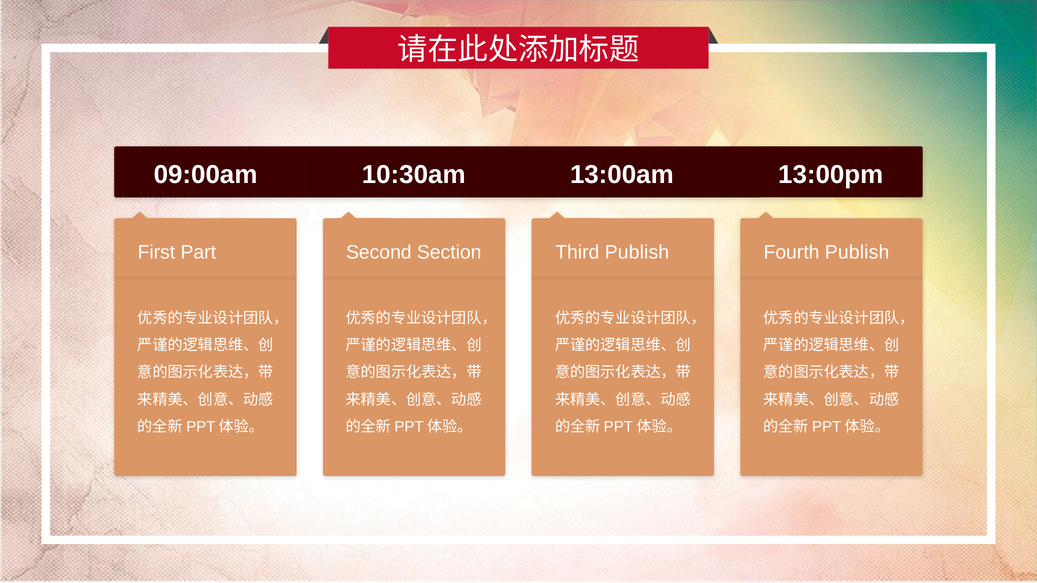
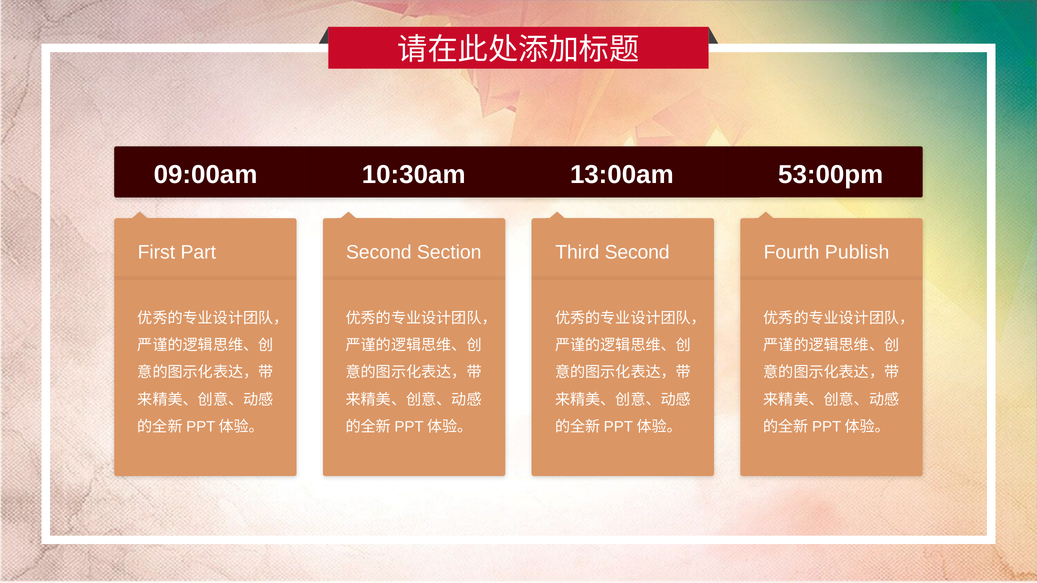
13:00pm: 13:00pm -> 53:00pm
Third Publish: Publish -> Second
